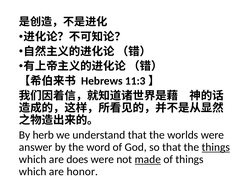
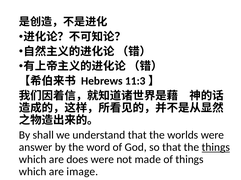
herb: herb -> shall
made underline: present -> none
honor: honor -> image
